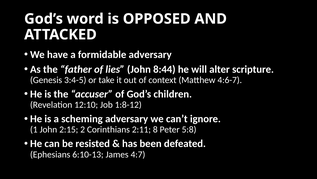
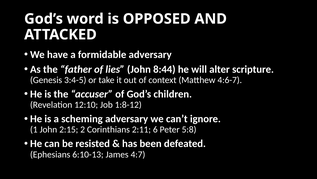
8: 8 -> 6
